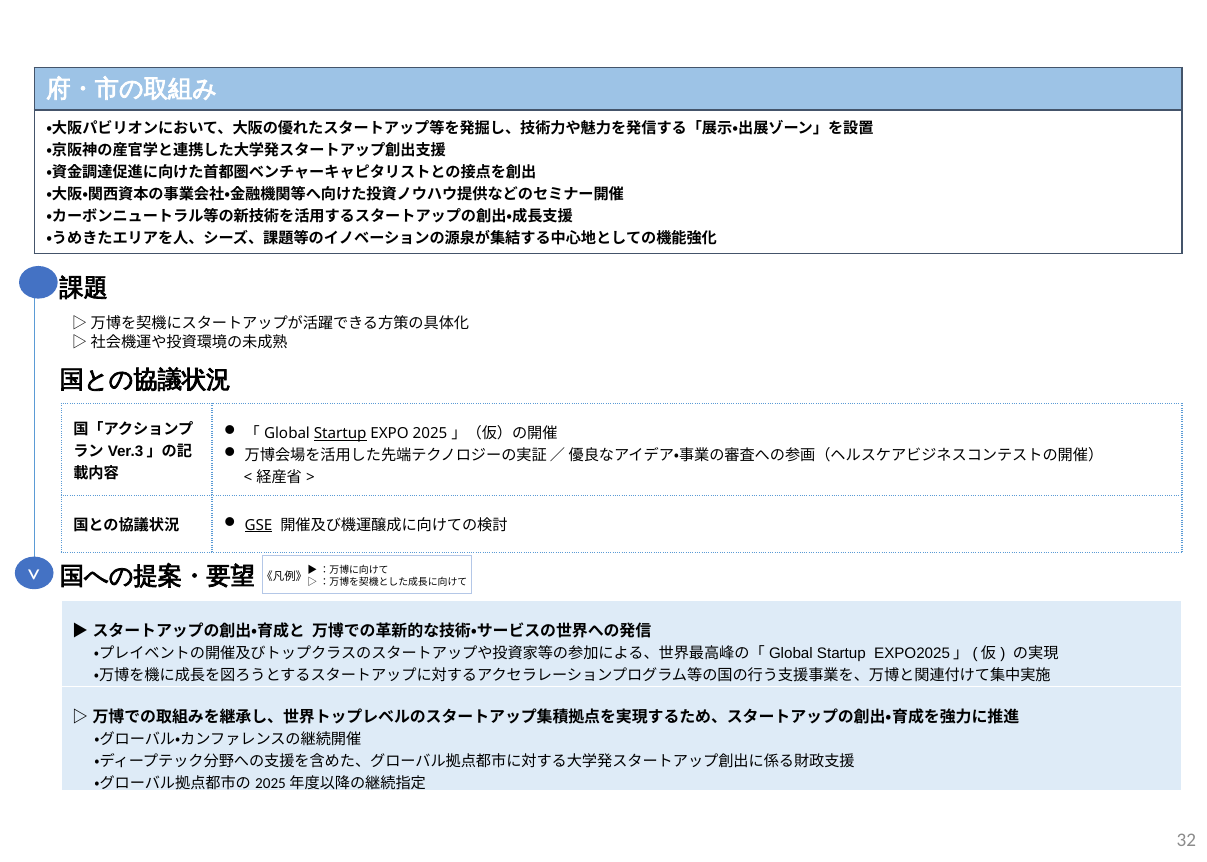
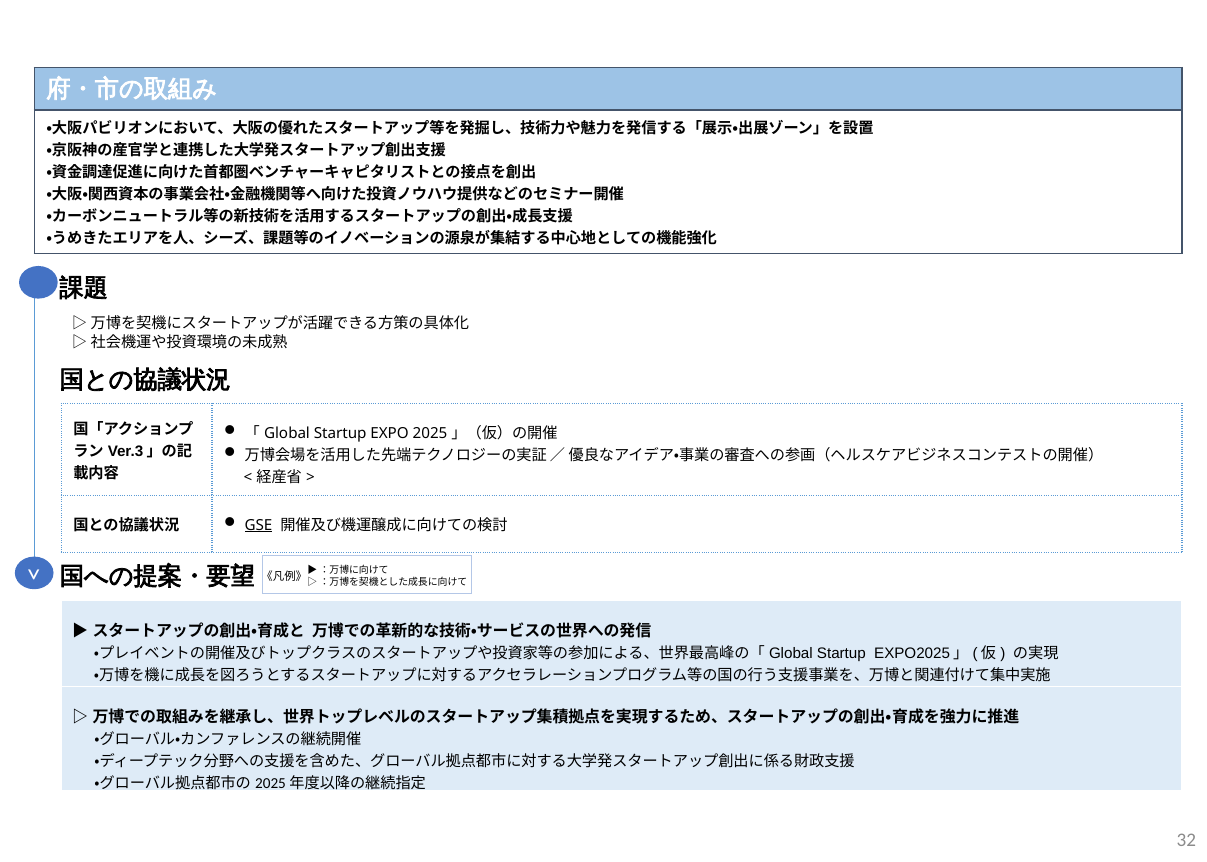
Startup at (340, 434) underline: present -> none
